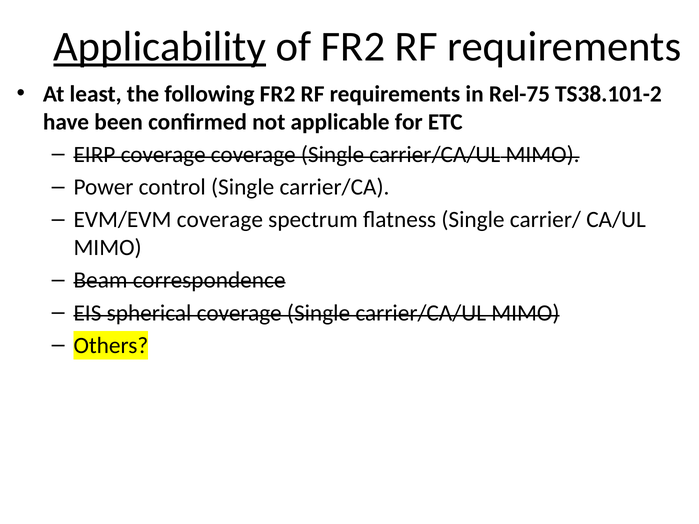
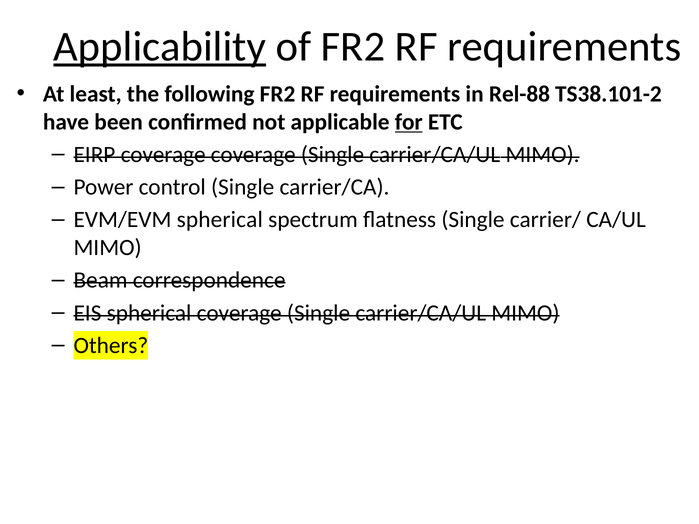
Rel-75: Rel-75 -> Rel-88
for underline: none -> present
EVM/EVM coverage: coverage -> spherical
